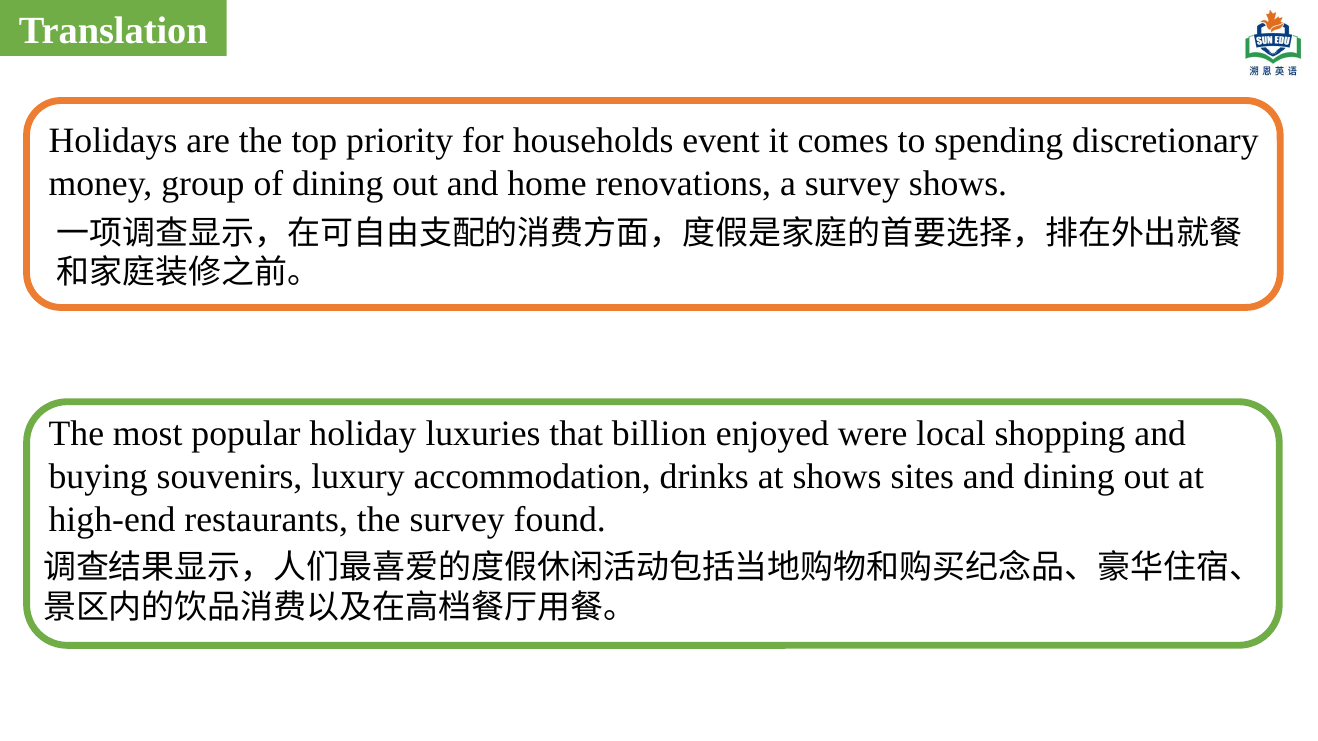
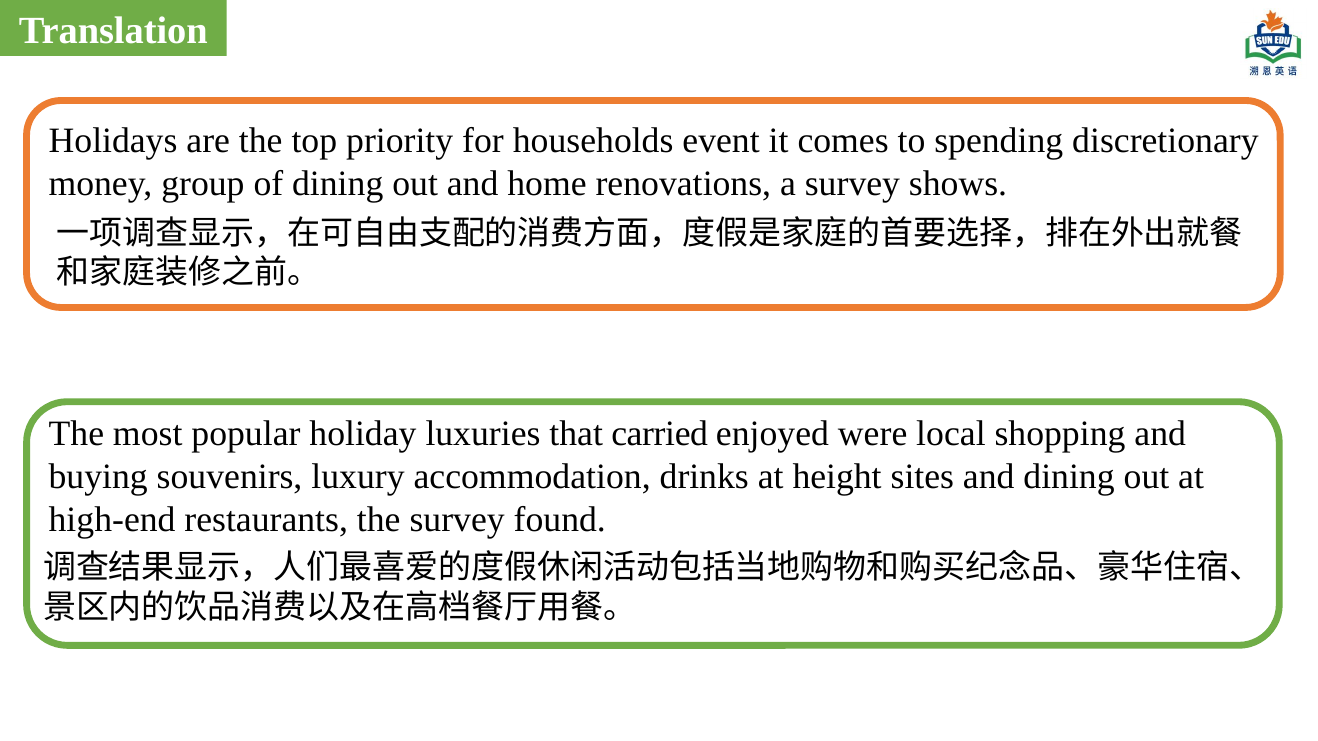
billion: billion -> carried
at shows: shows -> height
